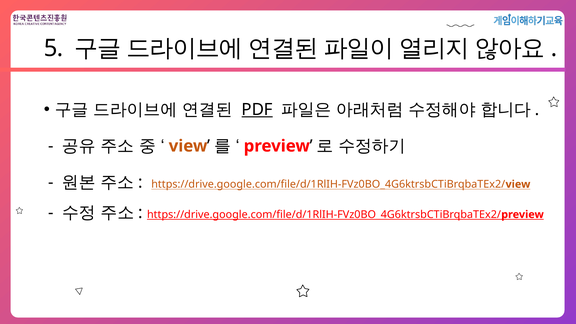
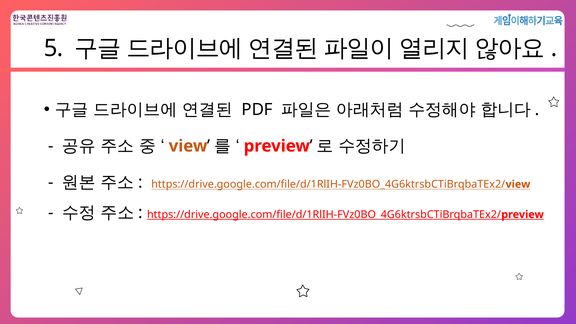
PDF underline: present -> none
